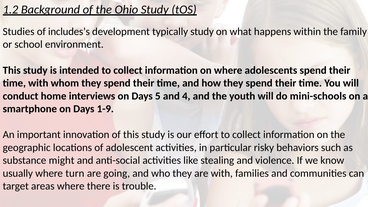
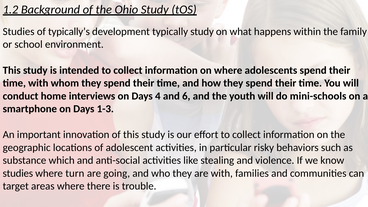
includes’s: includes’s -> typically’s
5: 5 -> 4
4: 4 -> 6
1-9: 1-9 -> 1-3
might: might -> which
usually at (18, 173): usually -> studies
